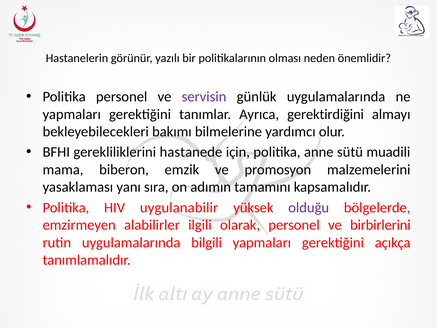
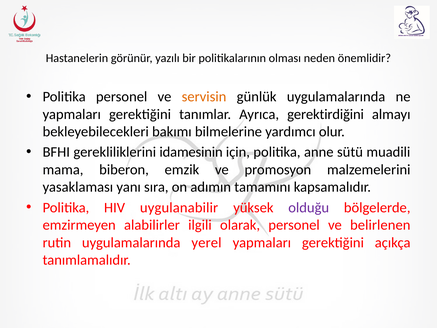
servisin colour: purple -> orange
hastanede: hastanede -> idamesinin
birbirlerini: birbirlerini -> belirlenen
bilgili: bilgili -> yerel
